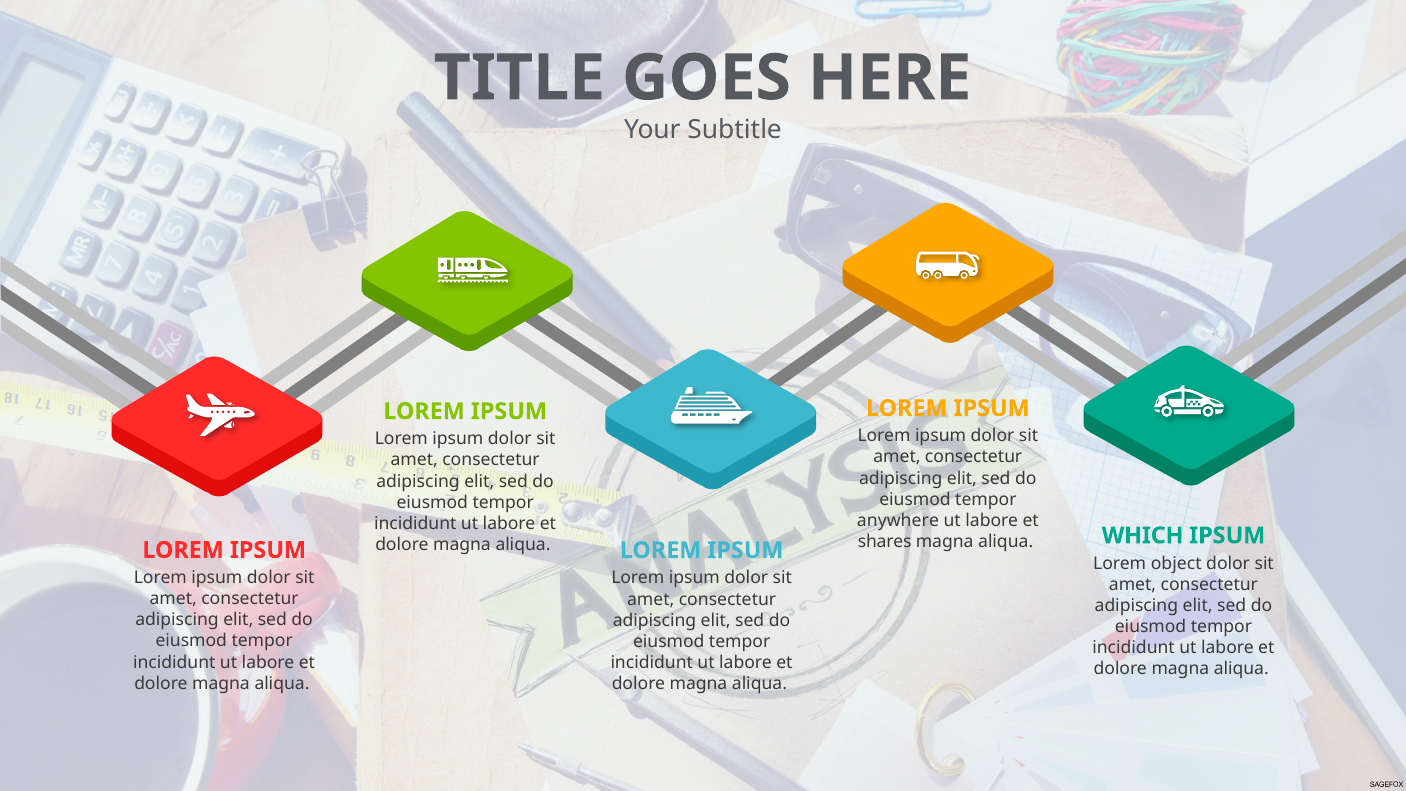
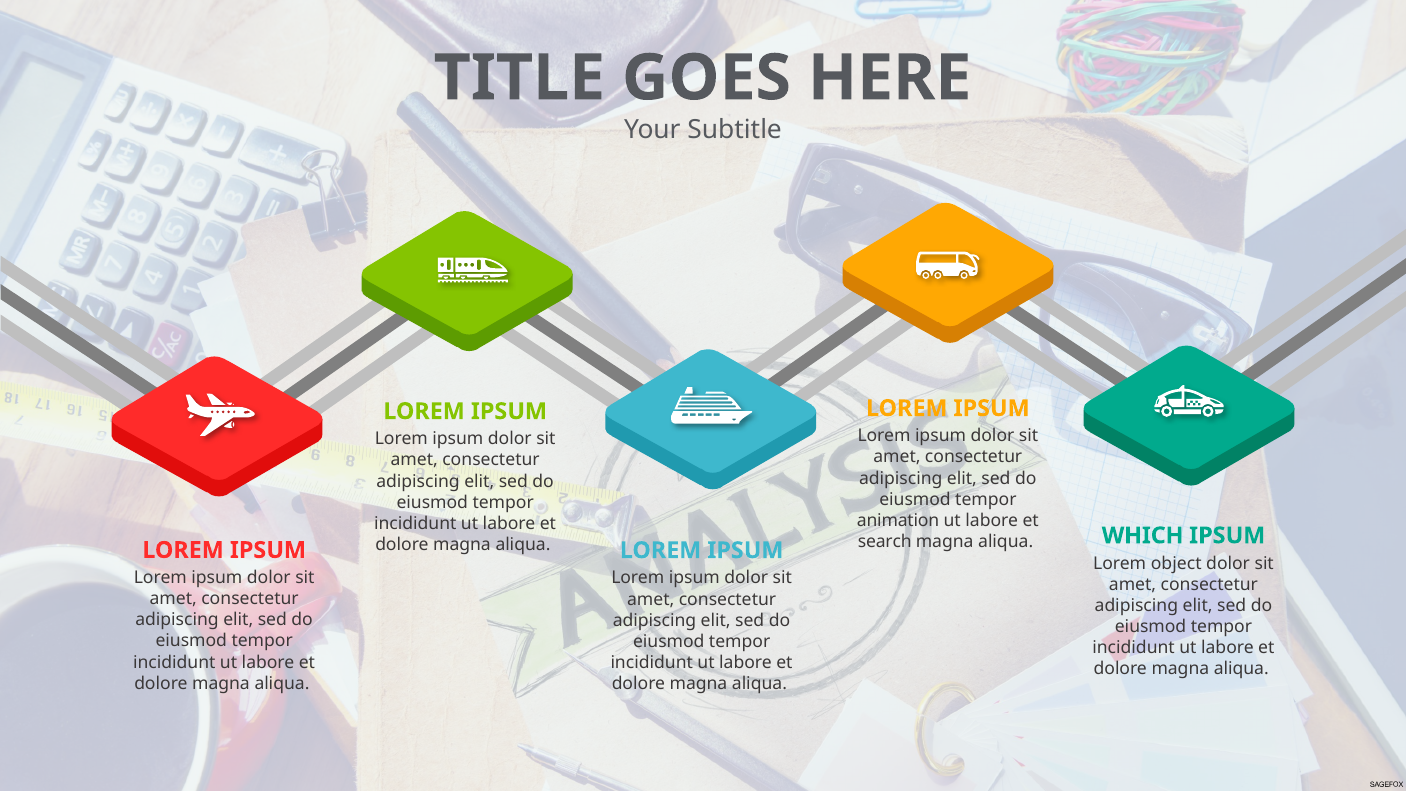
anywhere: anywhere -> animation
shares: shares -> search
